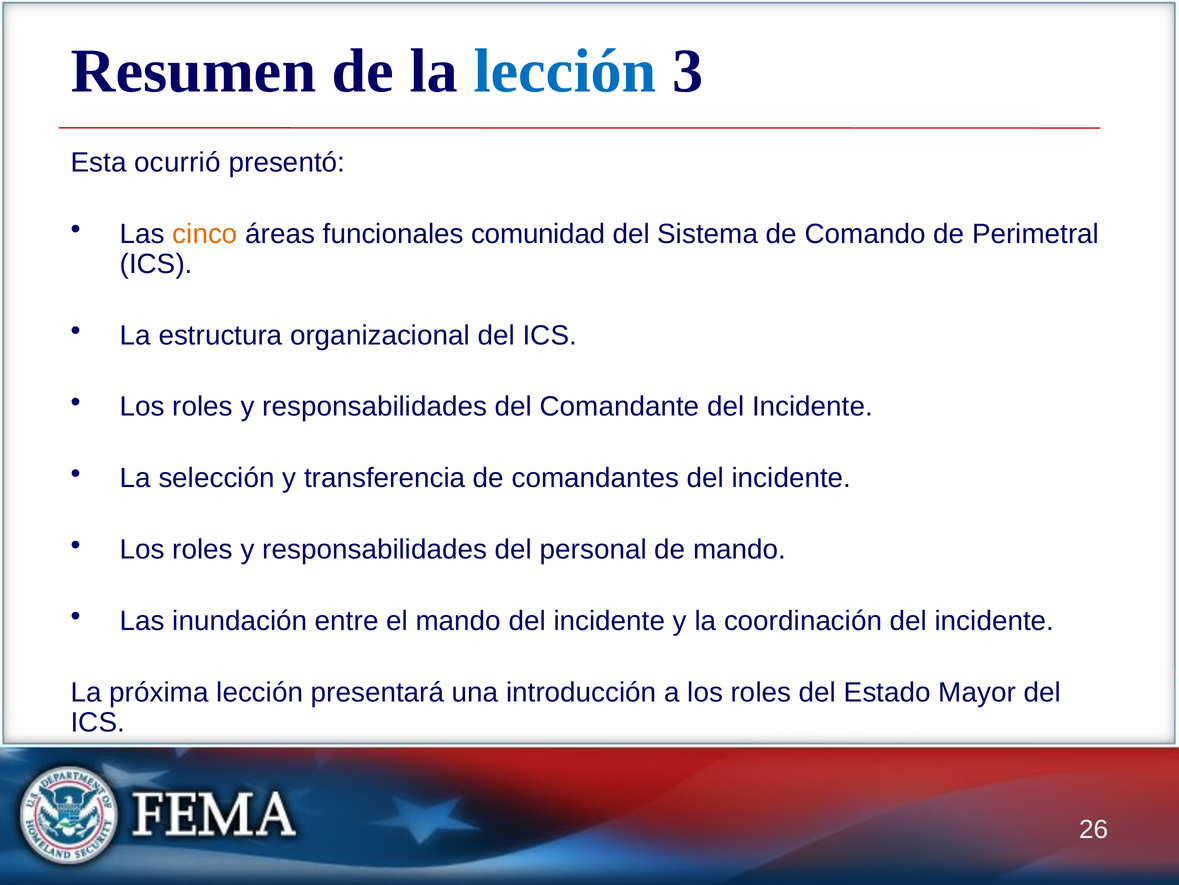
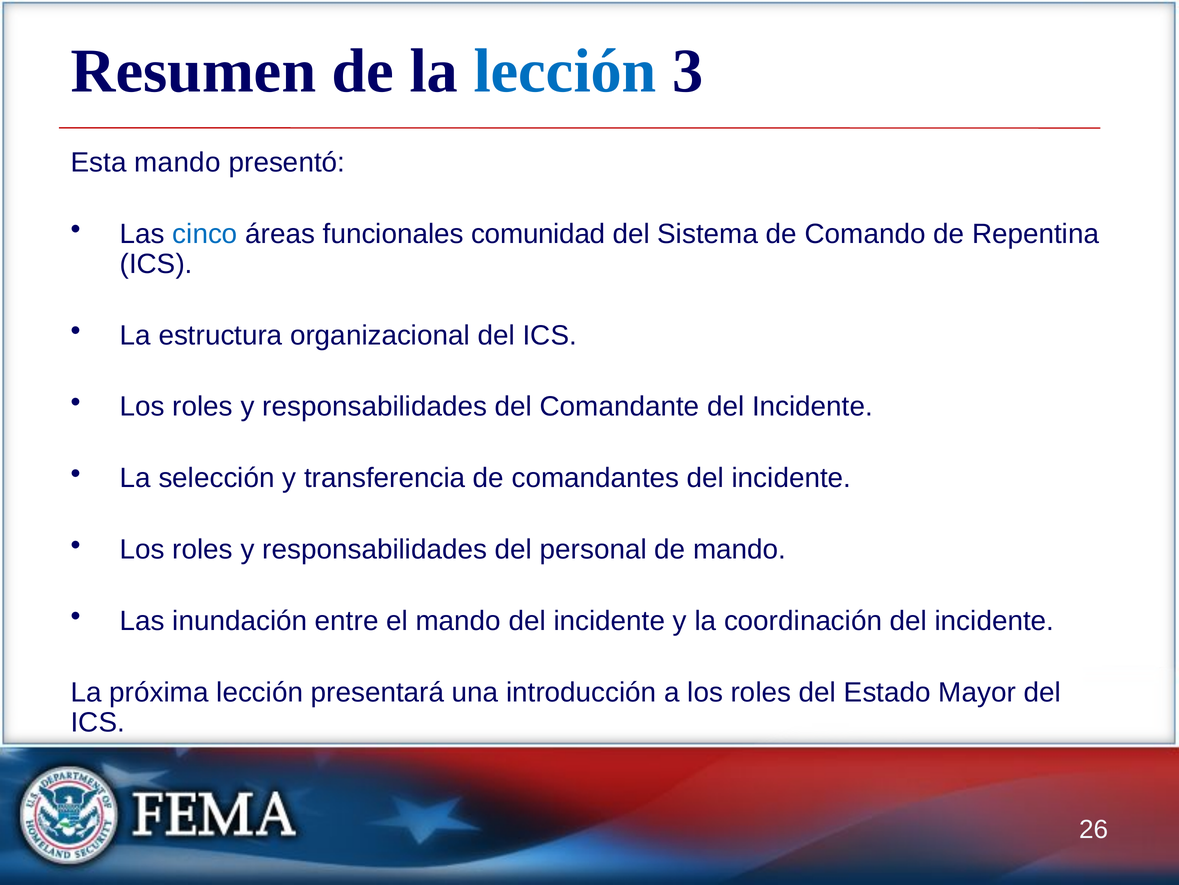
Esta ocurrió: ocurrió -> mando
cinco colour: orange -> blue
Perimetral: Perimetral -> Repentina
